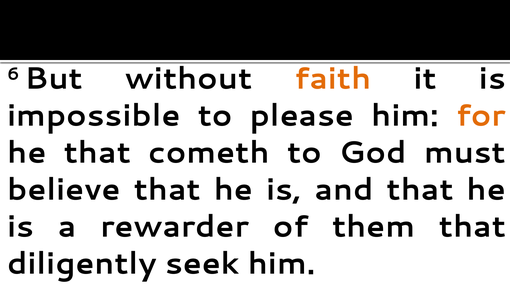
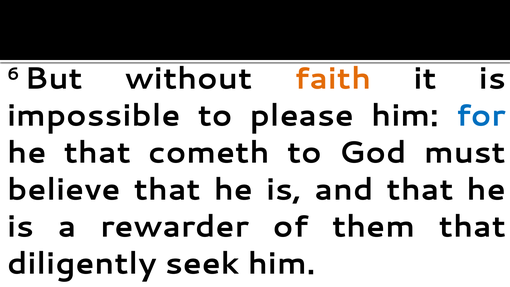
for colour: orange -> blue
